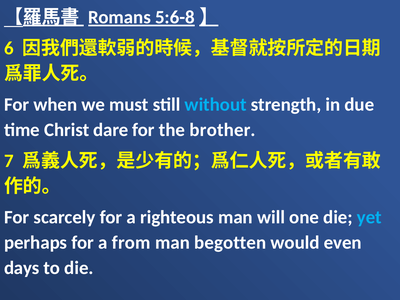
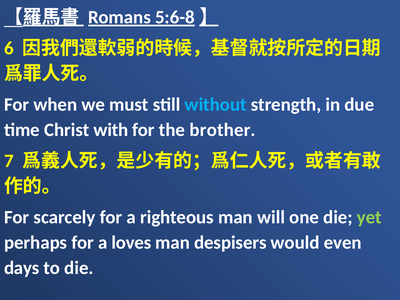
dare: dare -> with
yet colour: light blue -> light green
from: from -> loves
begotten: begotten -> despisers
